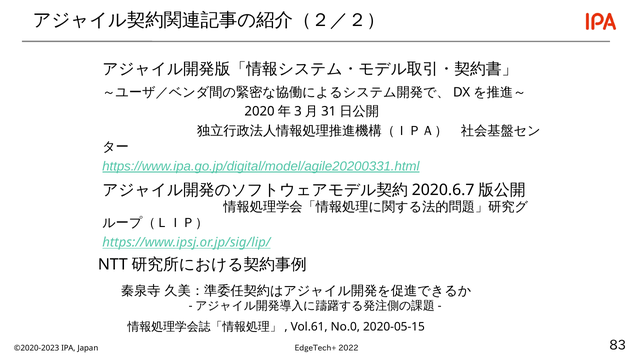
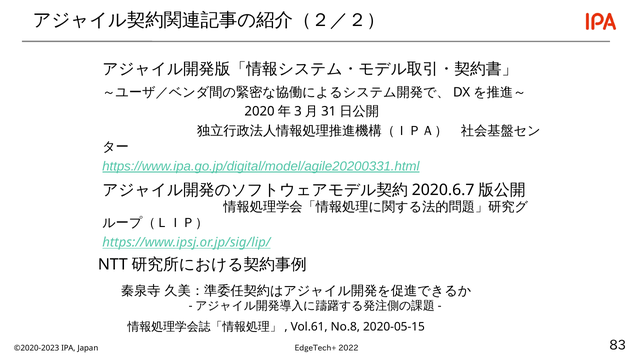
No.0: No.0 -> No.8
